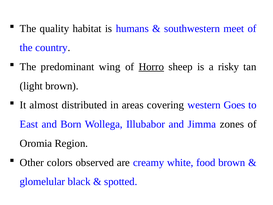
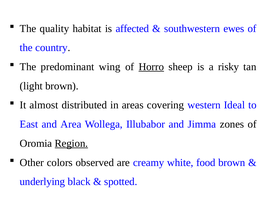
humans: humans -> affected
meet: meet -> ewes
Goes: Goes -> Ideal
Born: Born -> Area
Region underline: none -> present
glomelular: glomelular -> underlying
